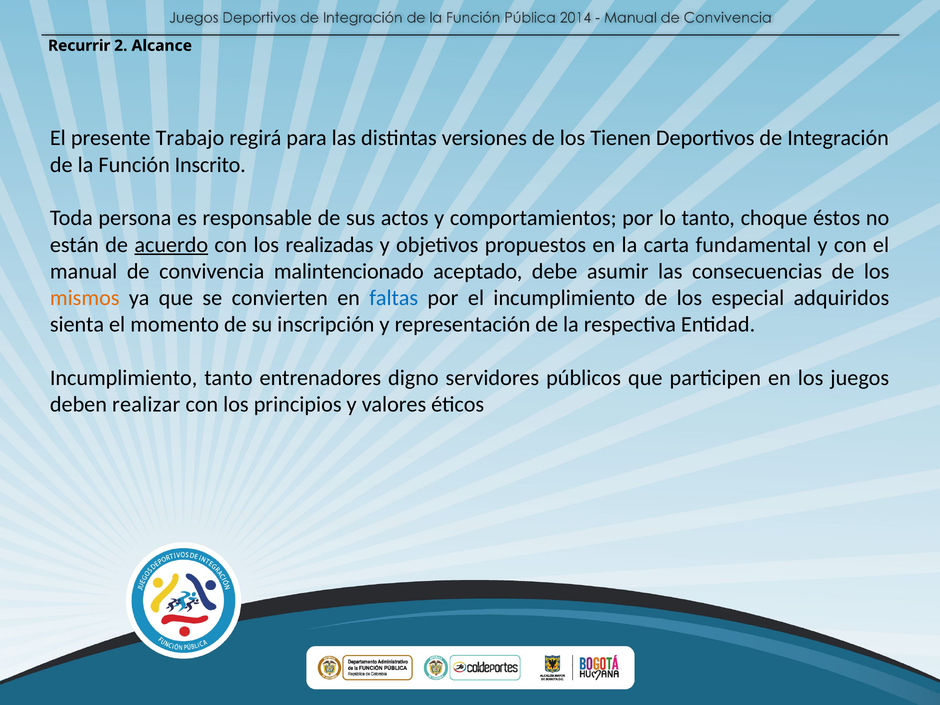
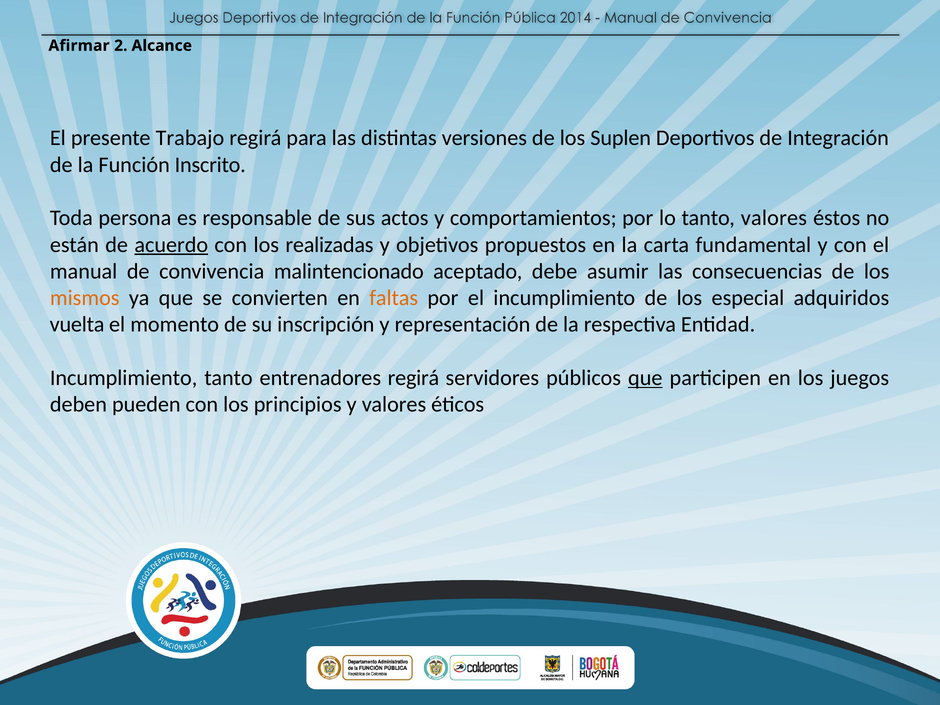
Recurrir: Recurrir -> Afirmar
Tienen: Tienen -> Suplen
tanto choque: choque -> valores
faltas colour: blue -> orange
sienta: sienta -> vuelta
entrenadores digno: digno -> regirá
que at (645, 378) underline: none -> present
realizar: realizar -> pueden
